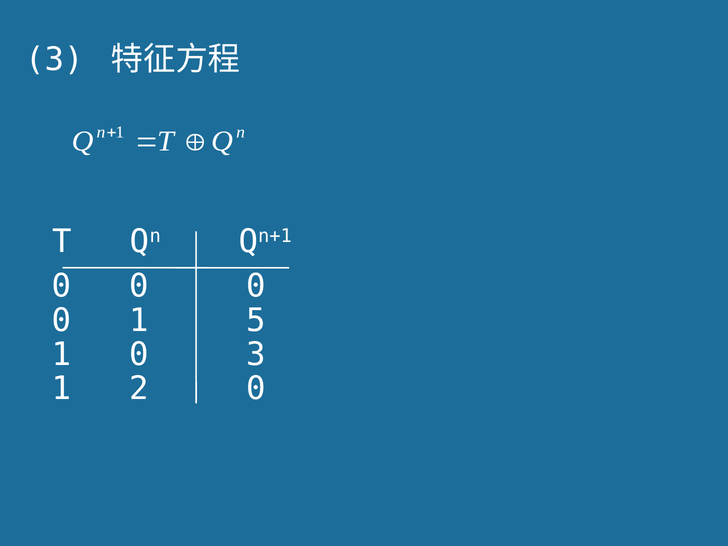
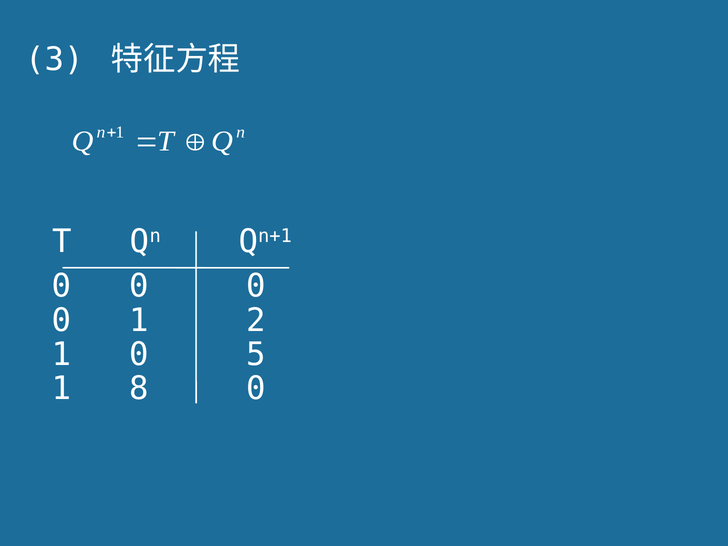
5: 5 -> 2
0 3: 3 -> 5
2: 2 -> 8
